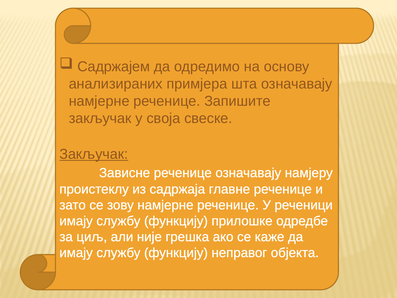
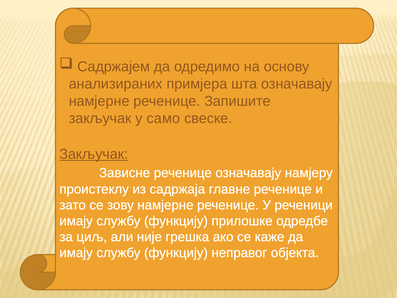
своја: своја -> само
